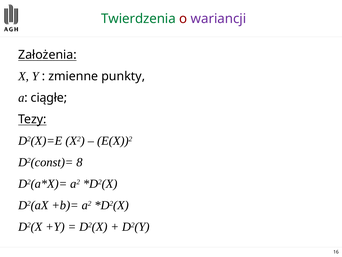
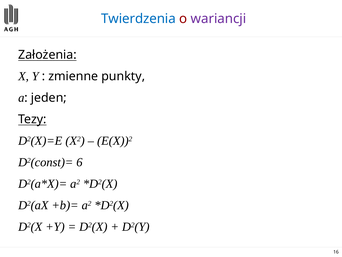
Twierdzenia colour: green -> blue
ciągłe: ciągłe -> jeden
8: 8 -> 6
